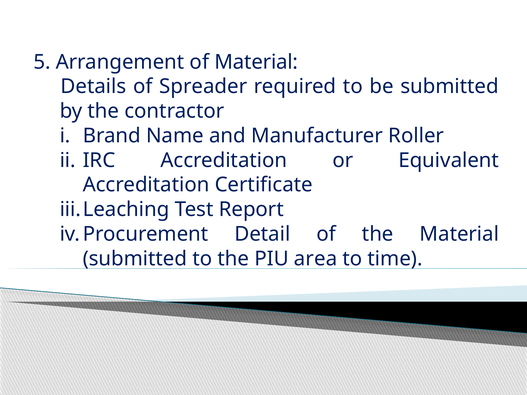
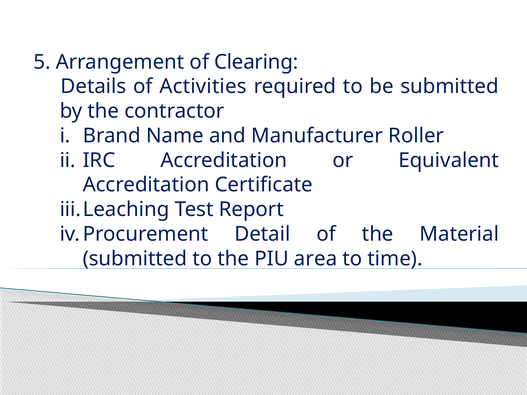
of Material: Material -> Clearing
Spreader: Spreader -> Activities
